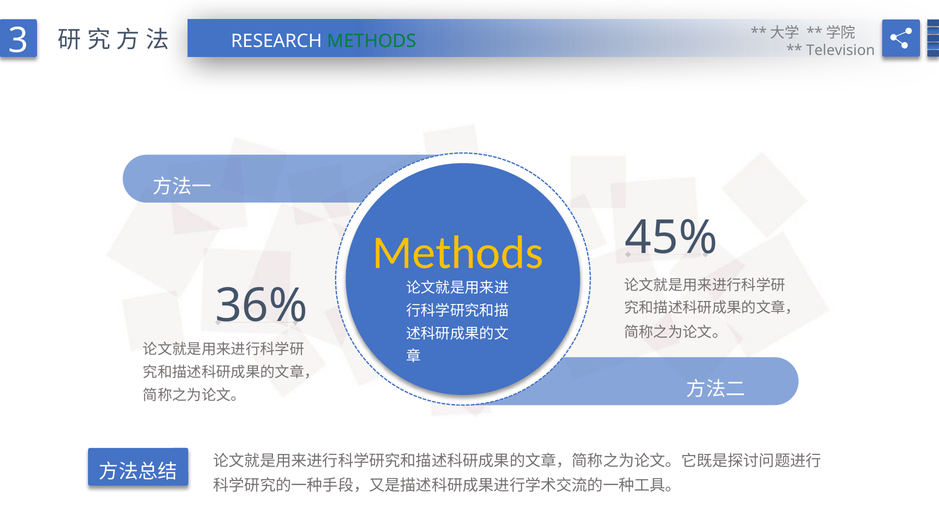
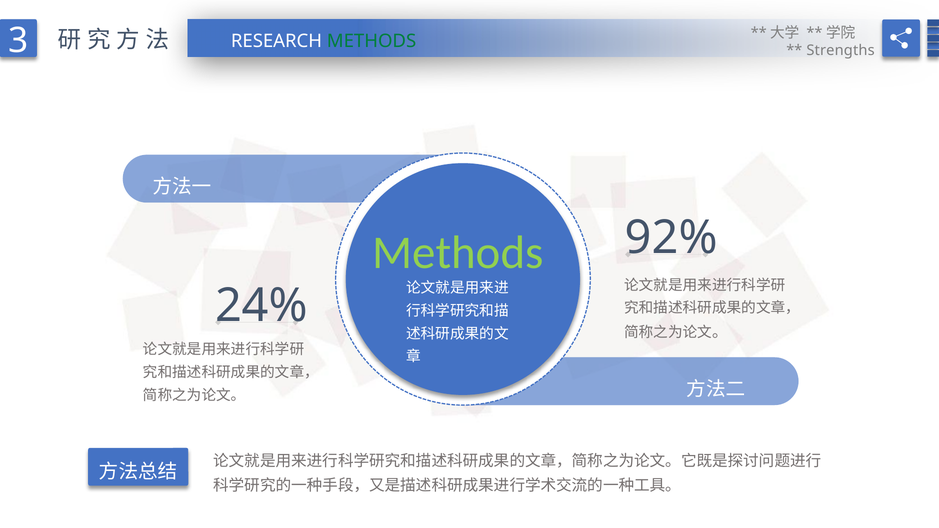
Television: Television -> Strengths
45%: 45% -> 92%
Methods at (458, 253) colour: yellow -> light green
36%: 36% -> 24%
